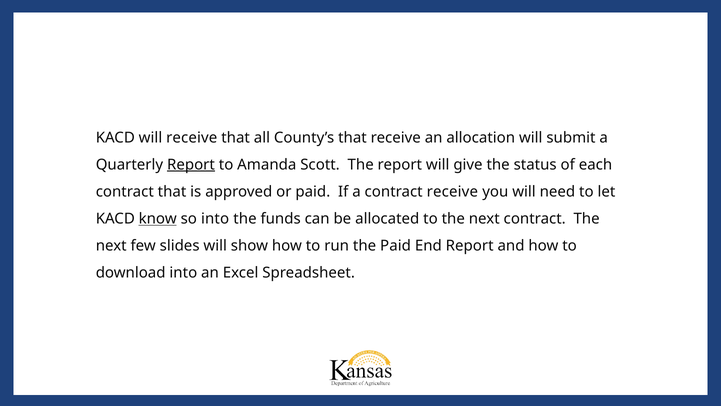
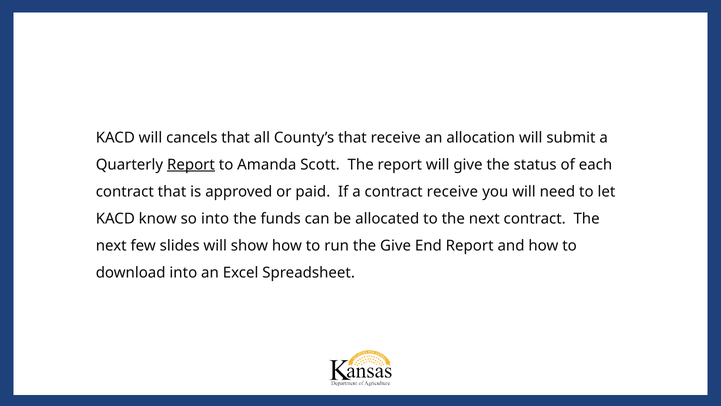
will receive: receive -> cancels
know underline: present -> none
the Paid: Paid -> Give
